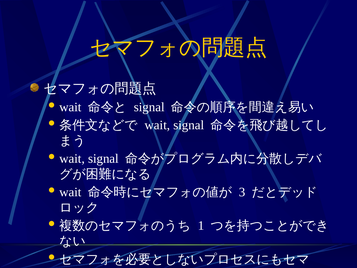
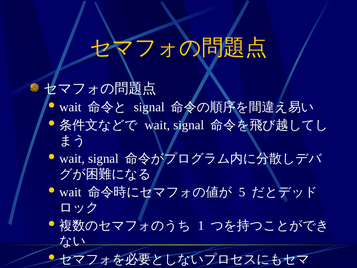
3: 3 -> 5
